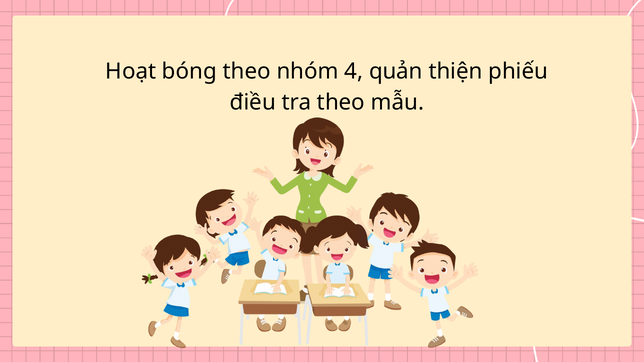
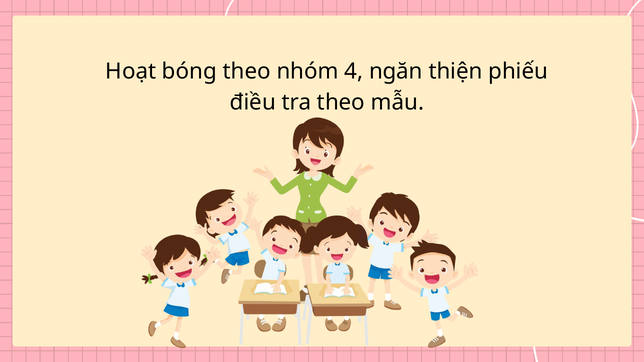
quản: quản -> ngăn
